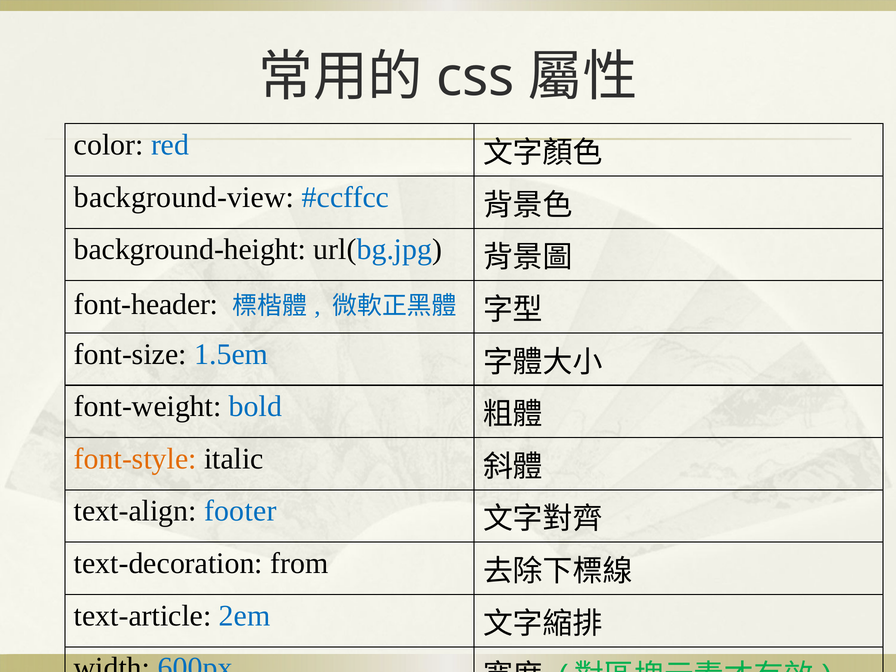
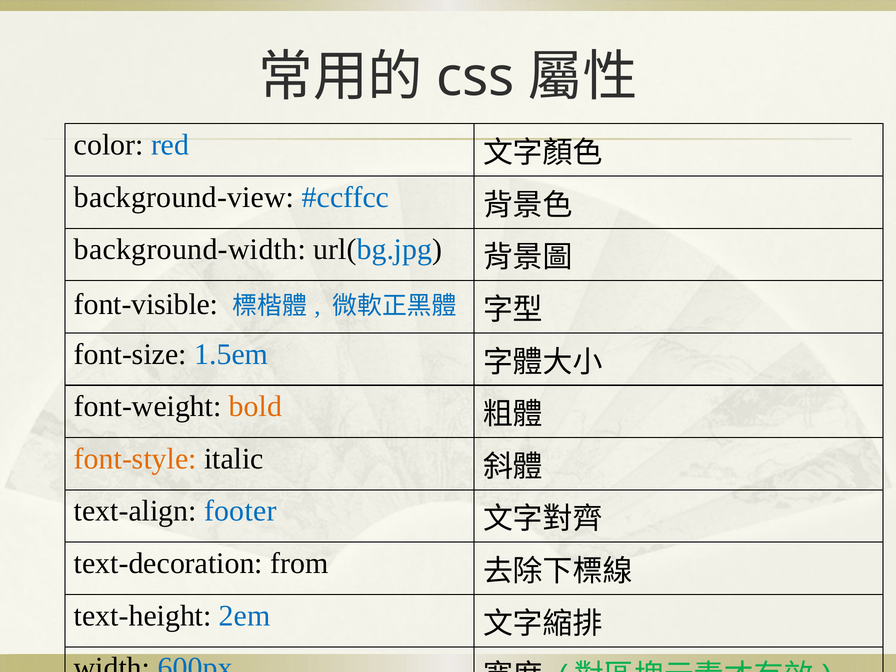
background-height: background-height -> background-width
font-header: font-header -> font-visible
bold colour: blue -> orange
text-article: text-article -> text-height
